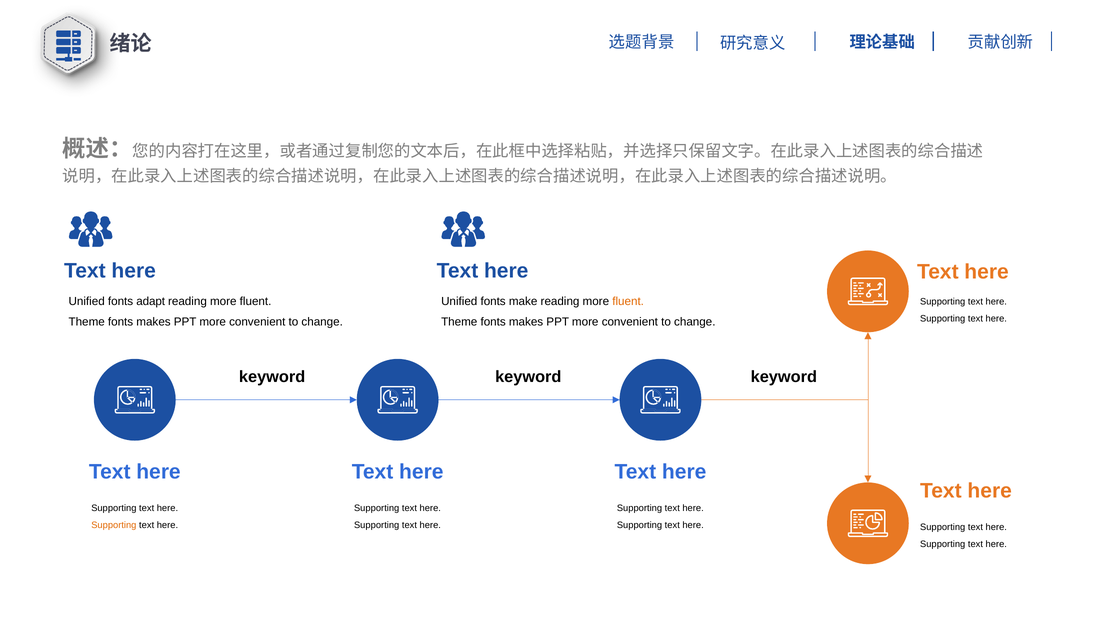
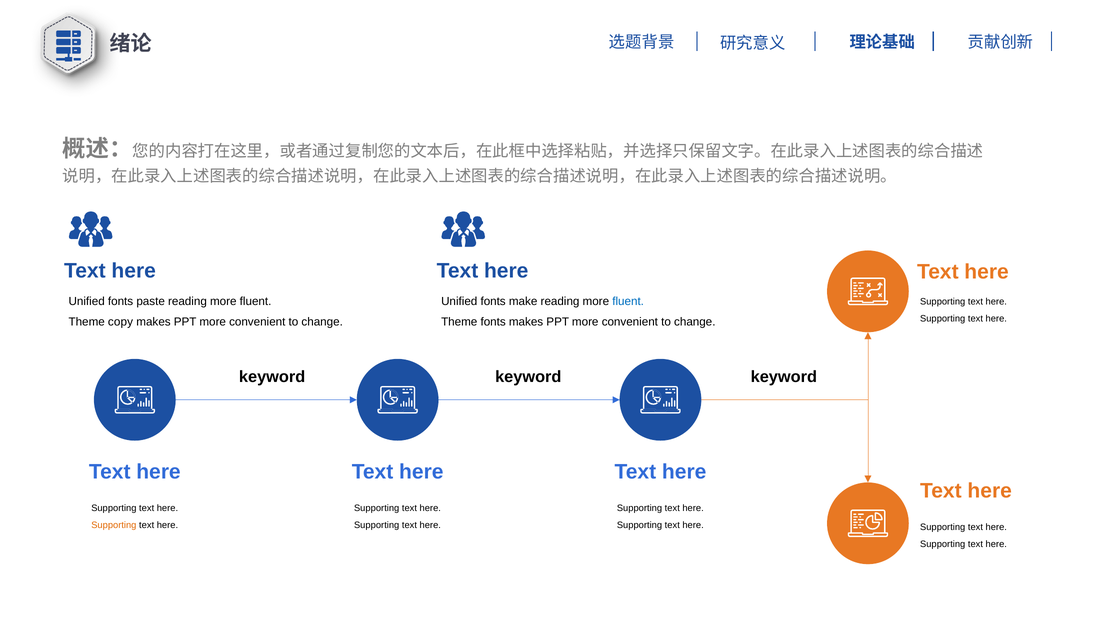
adapt: adapt -> paste
fluent at (628, 301) colour: orange -> blue
fonts at (121, 322): fonts -> copy
